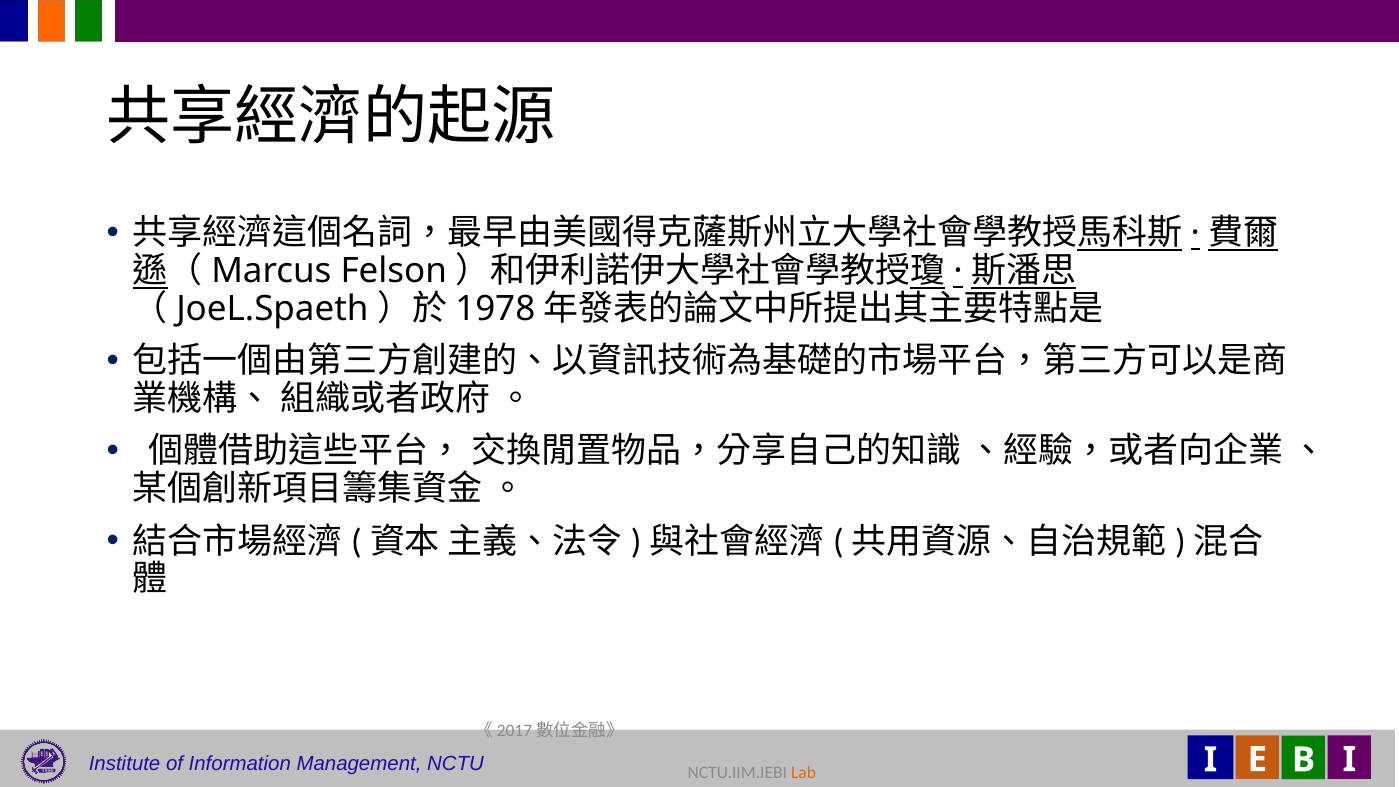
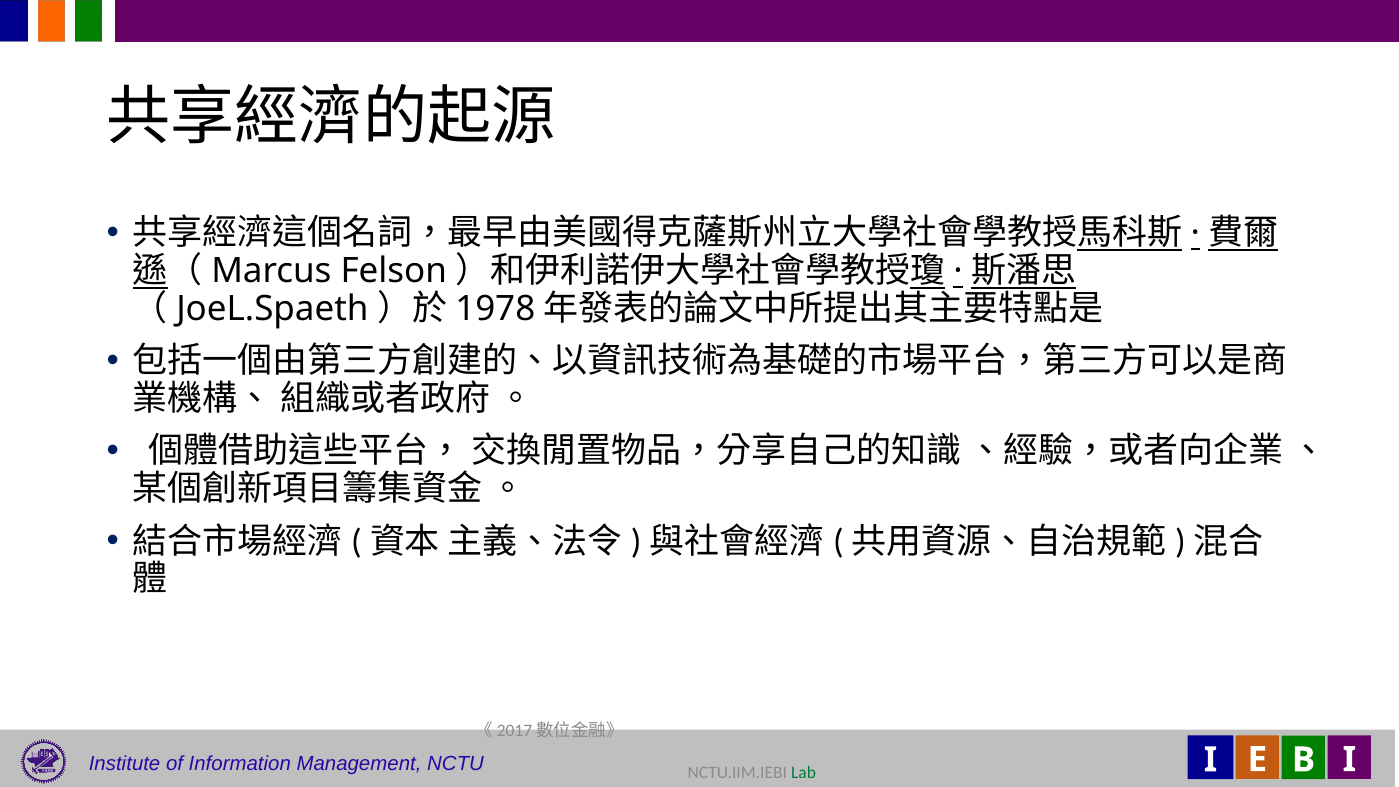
Lab colour: orange -> green
